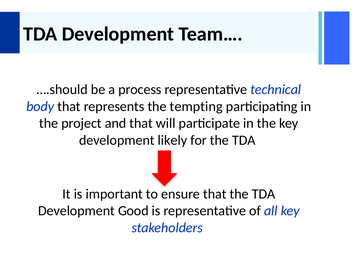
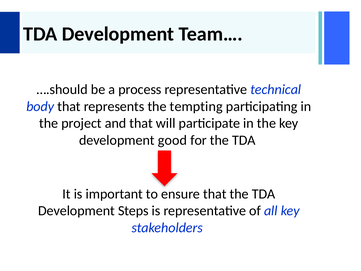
likely: likely -> good
Good: Good -> Steps
